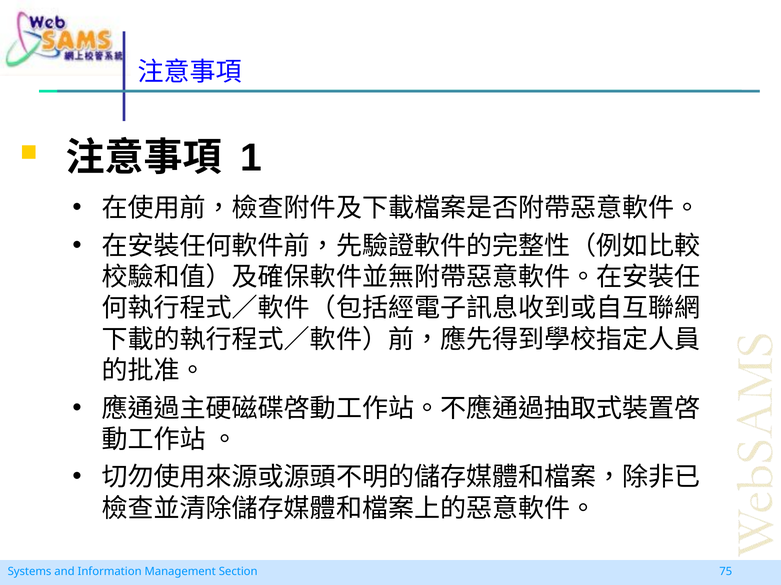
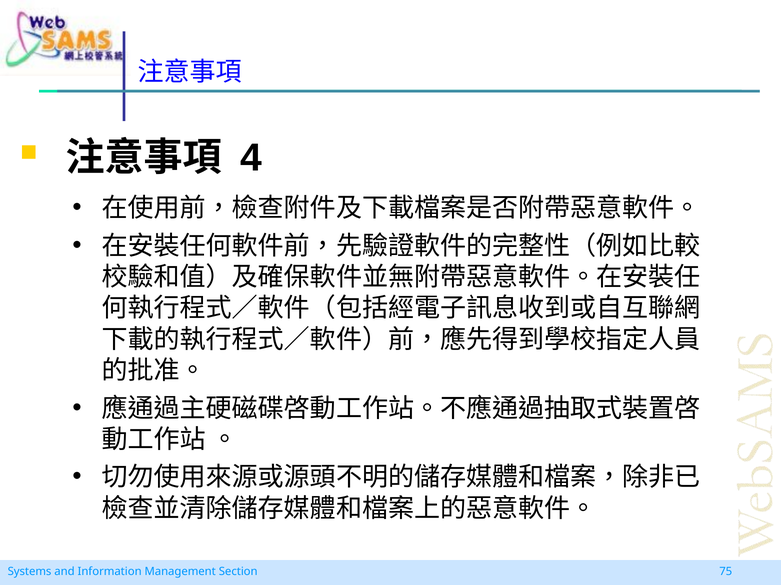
1: 1 -> 4
